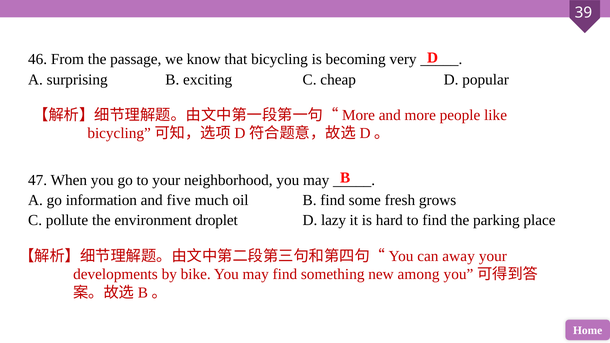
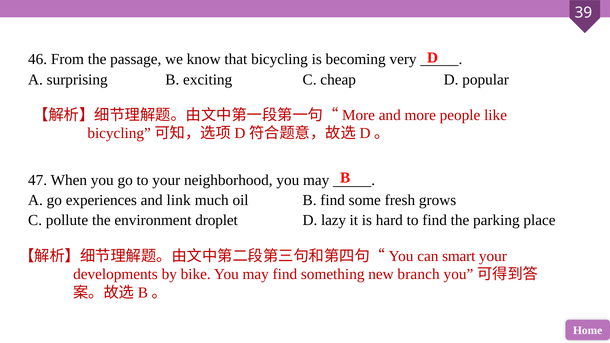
information: information -> experiences
five: five -> link
away: away -> smart
among: among -> branch
